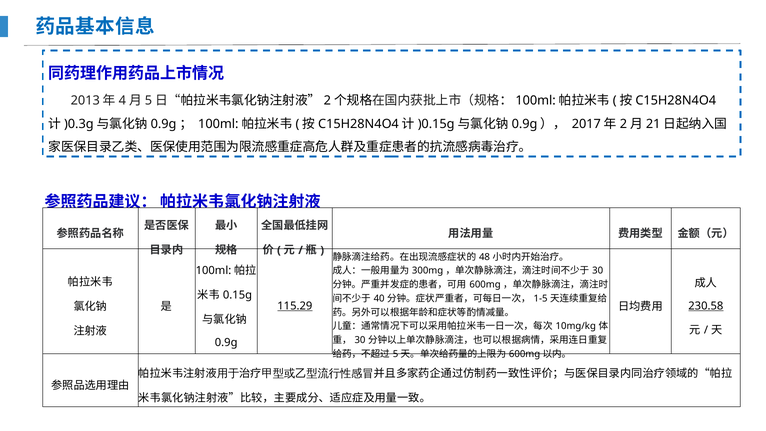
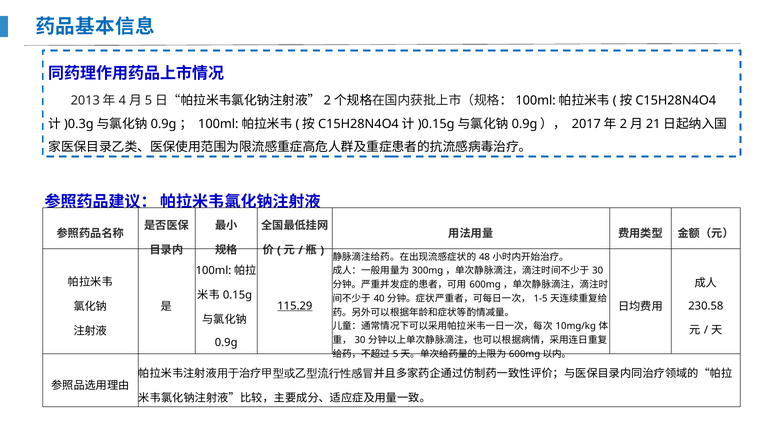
230.58 underline: present -> none
